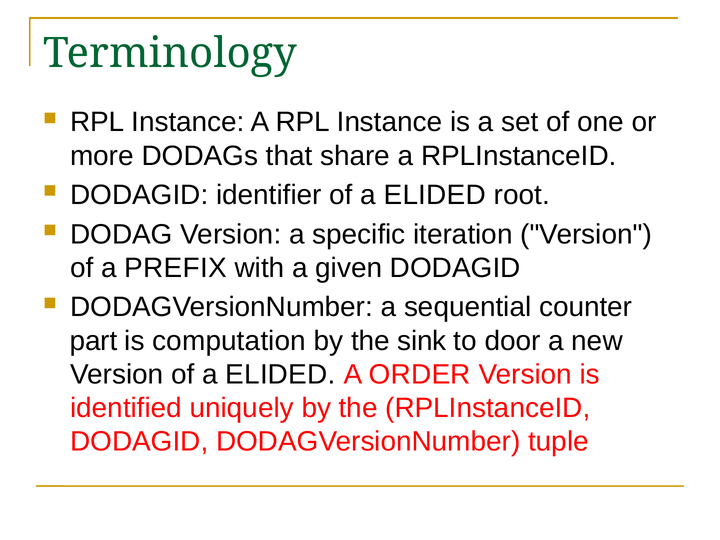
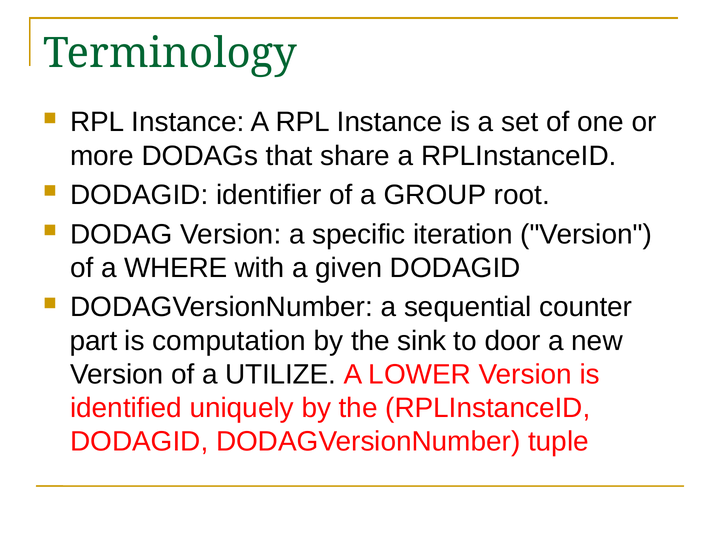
identifier of a ELIDED: ELIDED -> GROUP
PREFIX: PREFIX -> WHERE
Version of a ELIDED: ELIDED -> UTILIZE
ORDER: ORDER -> LOWER
